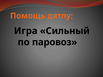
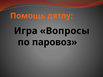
Сильный: Сильный -> Вопросы
